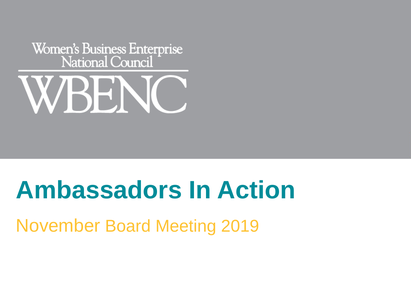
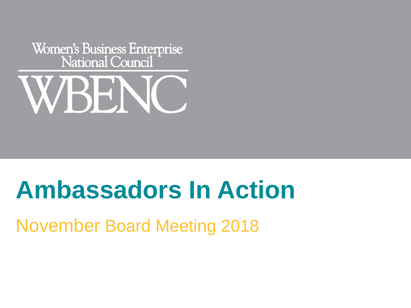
2019: 2019 -> 2018
